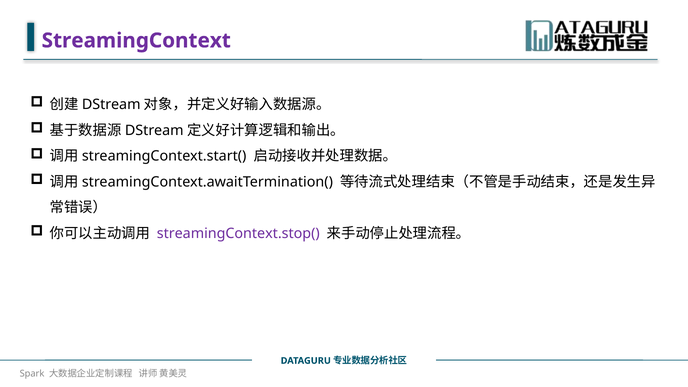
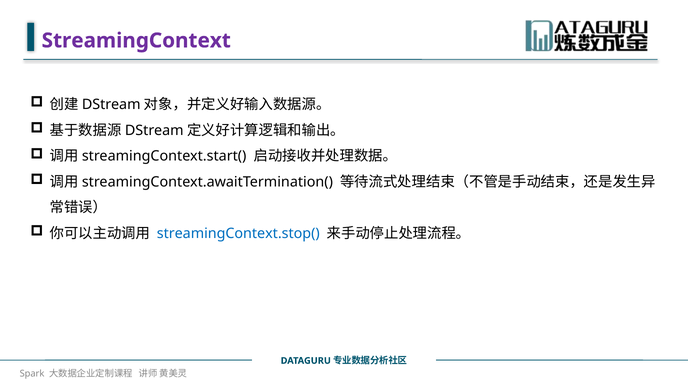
streamingContext.stop( colour: purple -> blue
